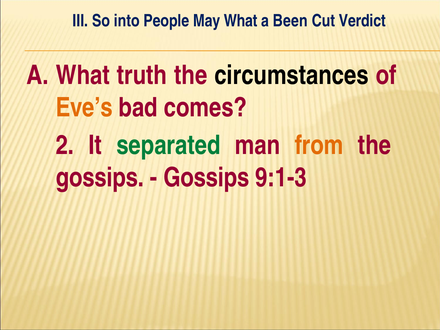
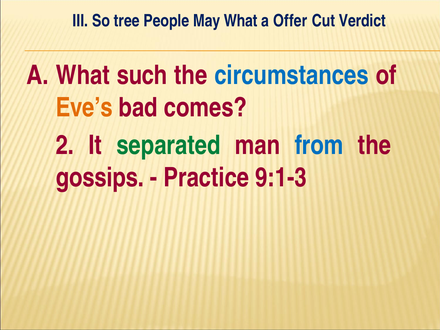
into: into -> tree
Been: Been -> Offer
truth: truth -> such
circumstances colour: black -> blue
from colour: orange -> blue
Gossips at (206, 178): Gossips -> Practice
